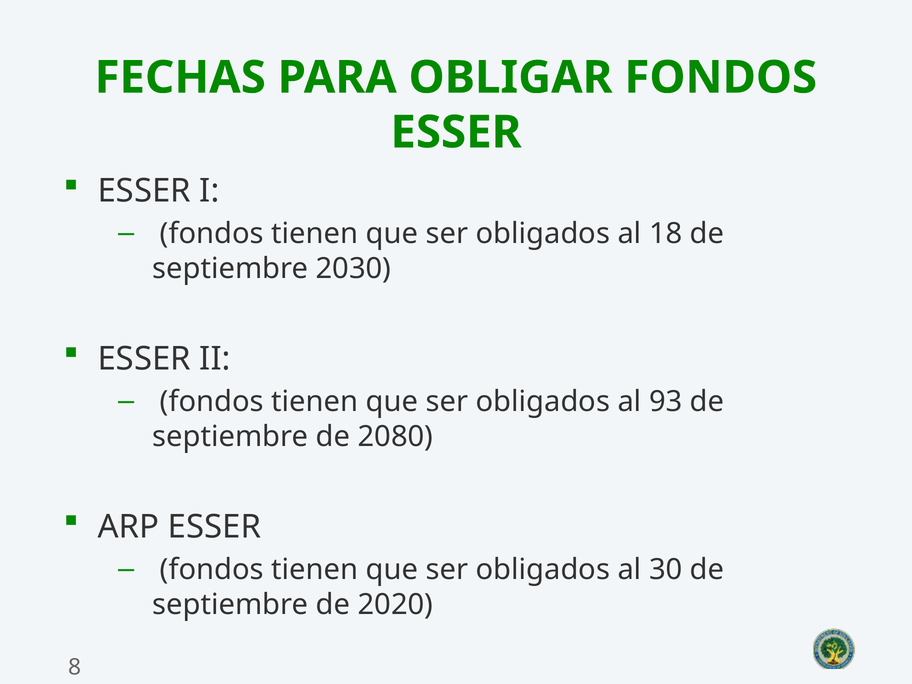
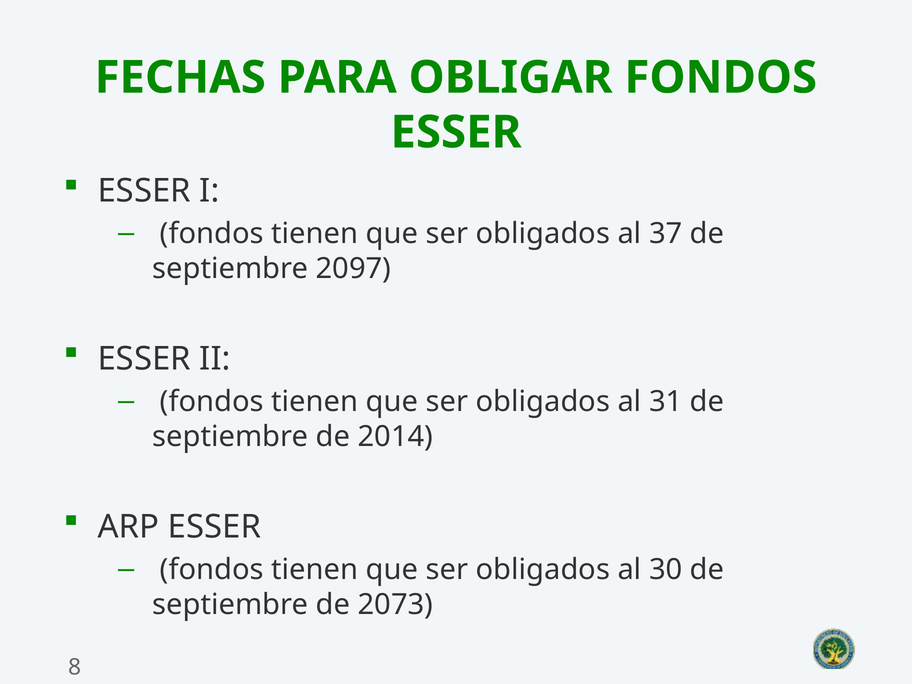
18: 18 -> 37
2030: 2030 -> 2097
93: 93 -> 31
2080: 2080 -> 2014
2020: 2020 -> 2073
